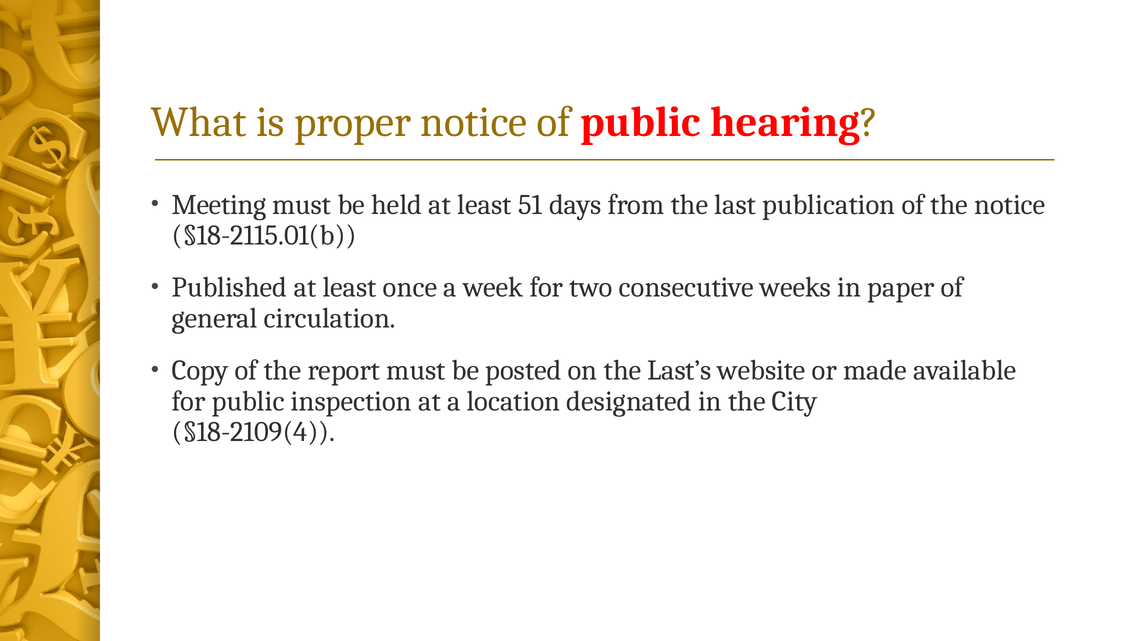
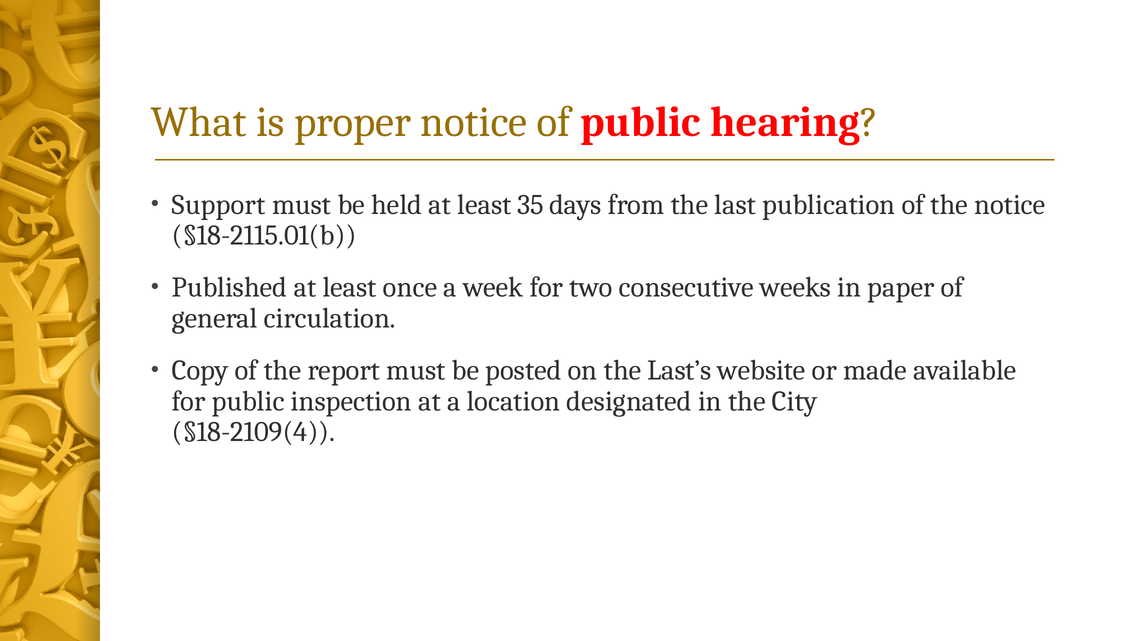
Meeting: Meeting -> Support
51: 51 -> 35
